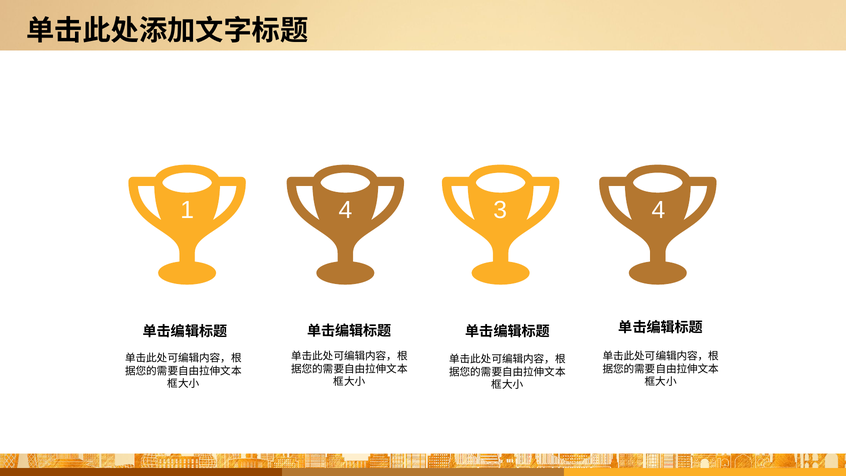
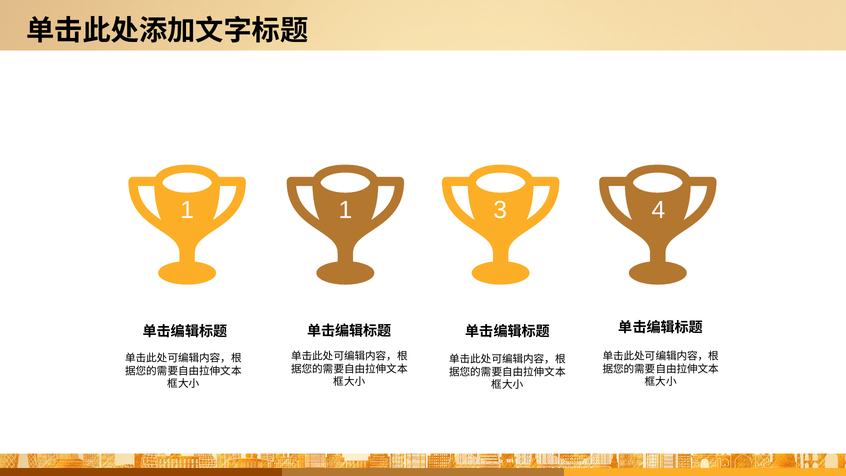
4 at (345, 210): 4 -> 1
